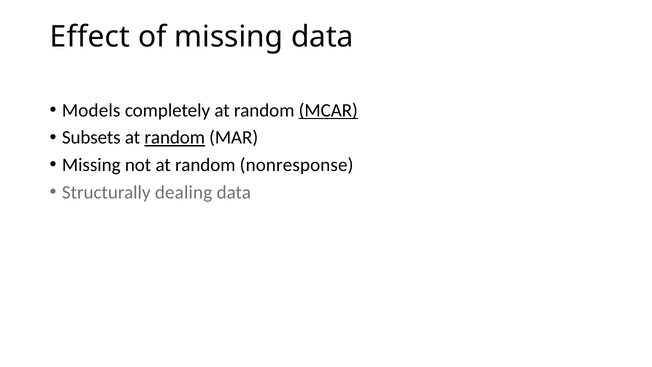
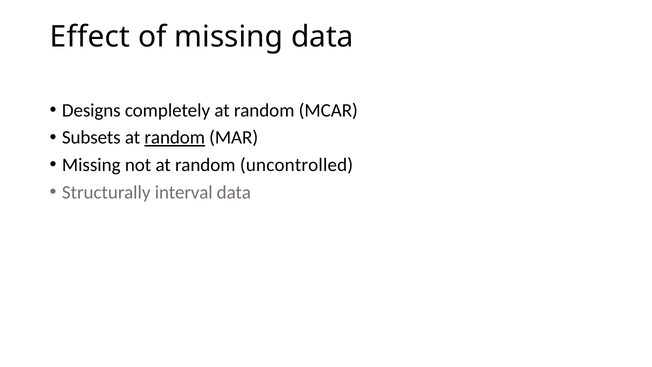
Models: Models -> Designs
MCAR underline: present -> none
nonresponse: nonresponse -> uncontrolled
dealing: dealing -> interval
